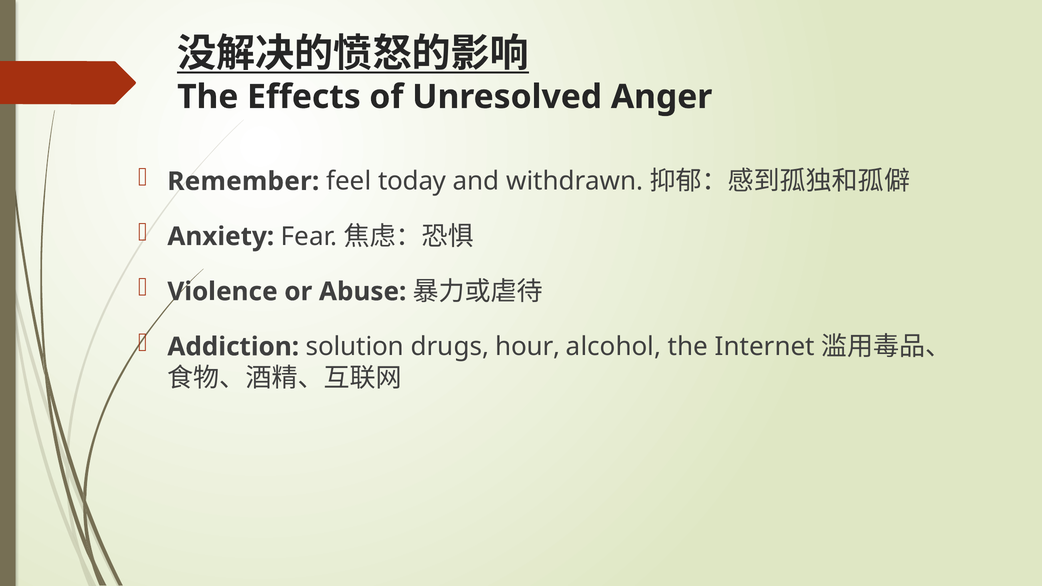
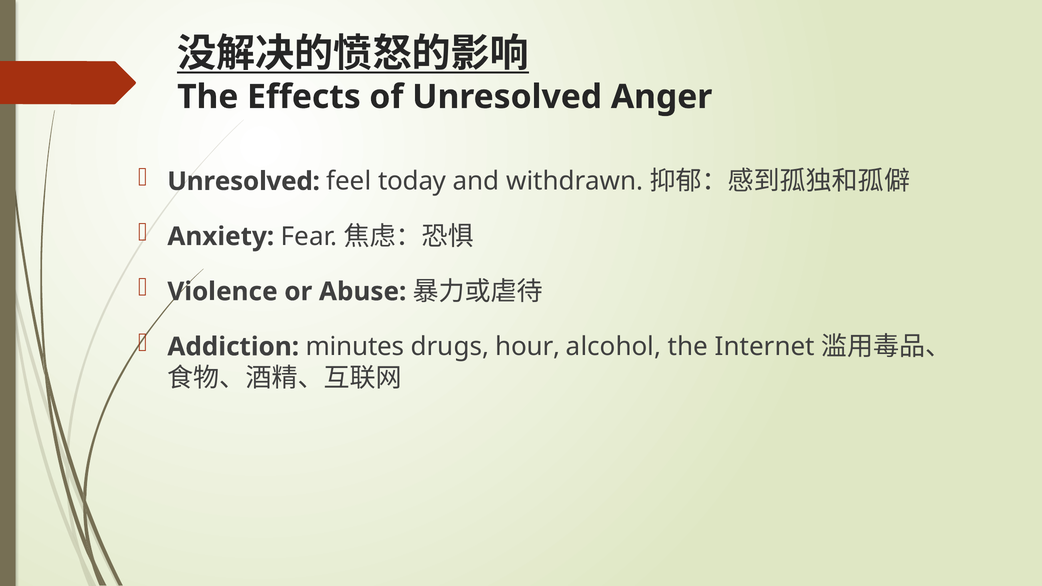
Remember at (243, 181): Remember -> Unresolved
solution: solution -> minutes
